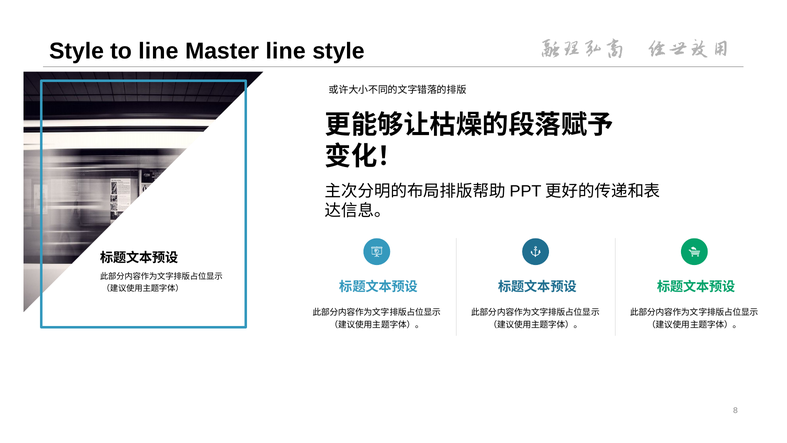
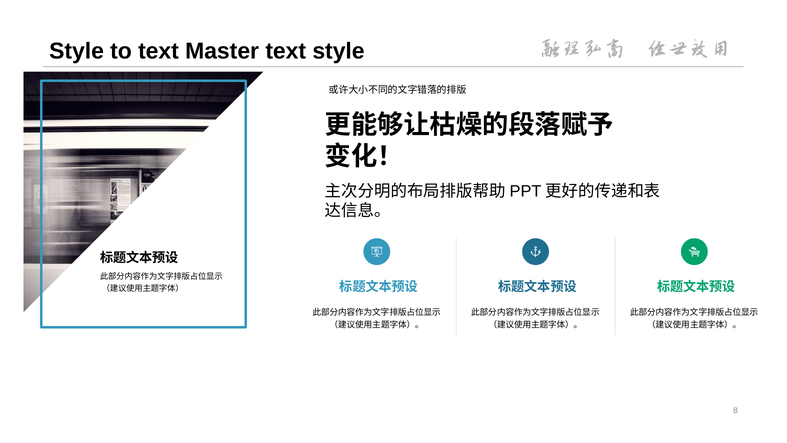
to line: line -> text
Master line: line -> text
